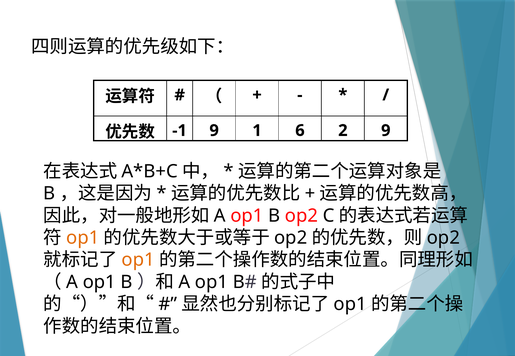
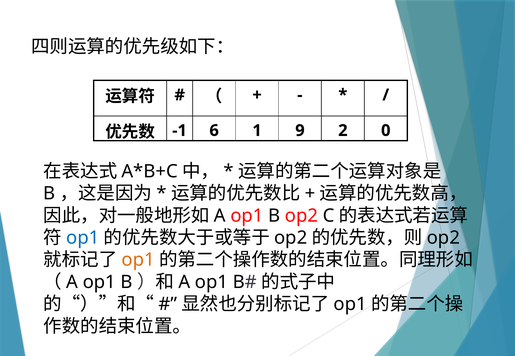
-1 9: 9 -> 6
6: 6 -> 9
2 9: 9 -> 0
op1 at (83, 238) colour: orange -> blue
